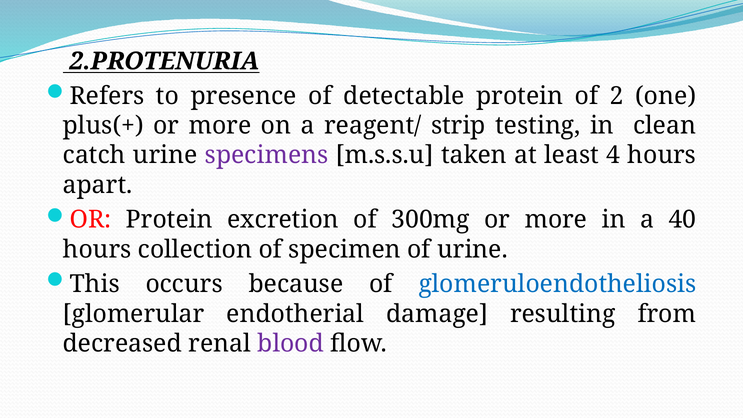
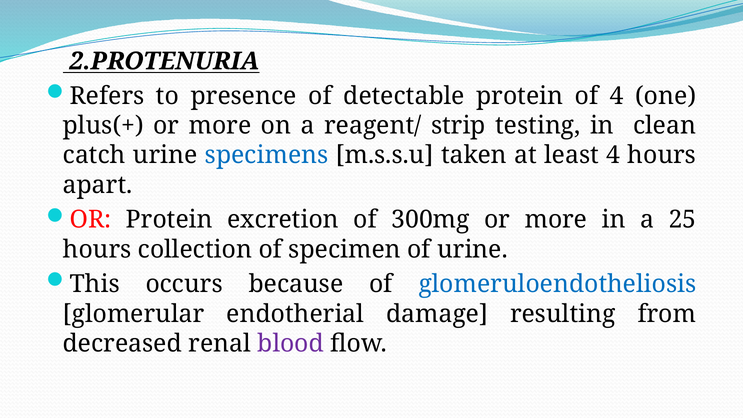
of 2: 2 -> 4
specimens colour: purple -> blue
40: 40 -> 25
